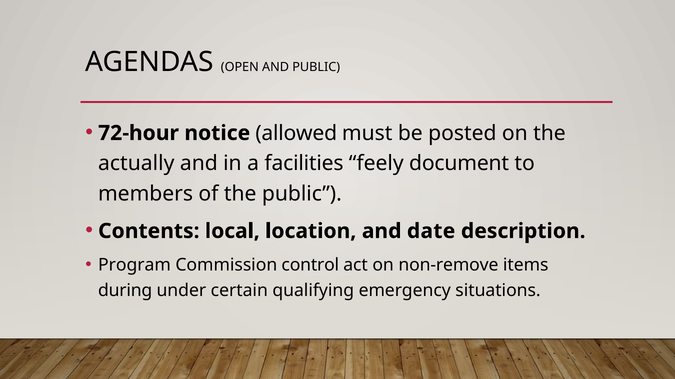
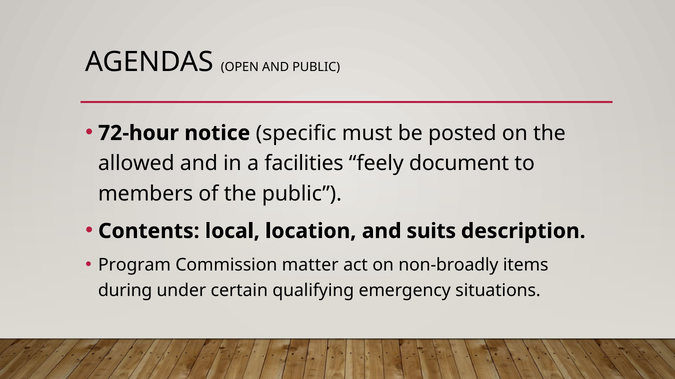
allowed: allowed -> specific
actually: actually -> allowed
date: date -> suits
control: control -> matter
non-remove: non-remove -> non-broadly
